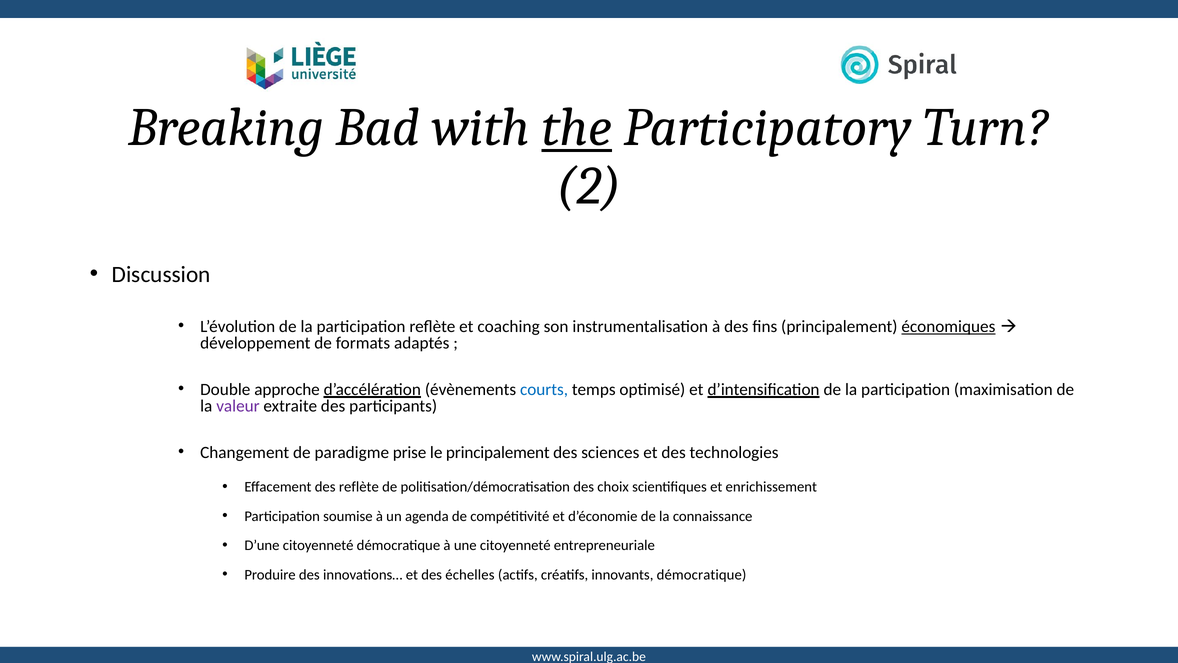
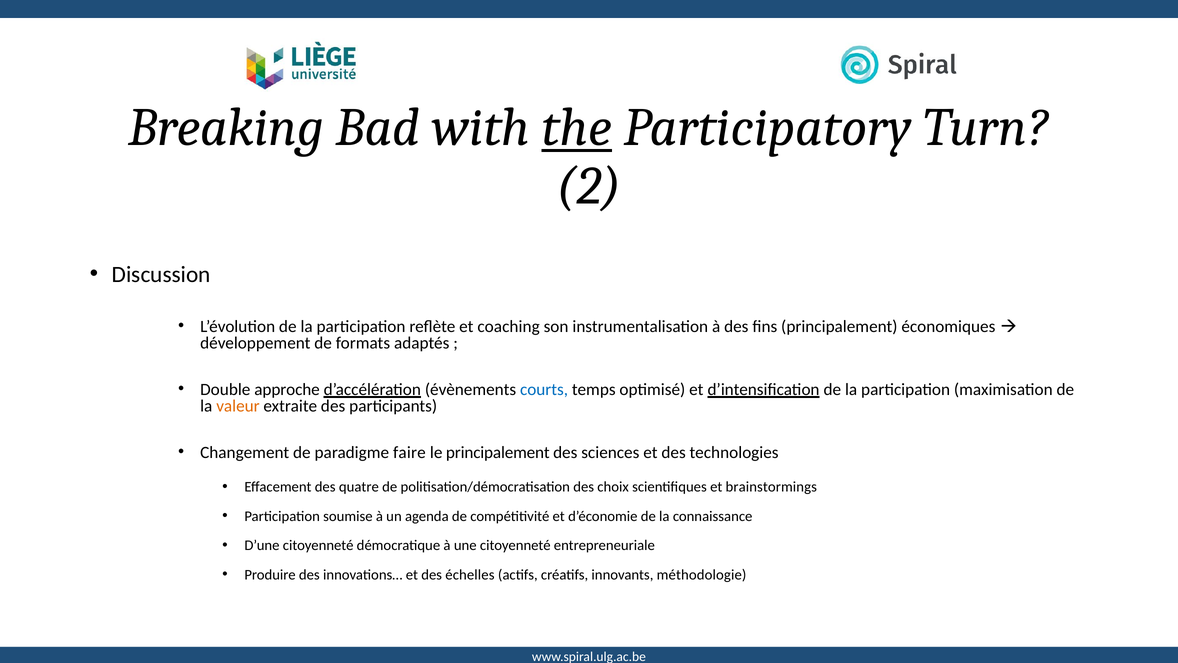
économiques underline: present -> none
valeur colour: purple -> orange
prise: prise -> faire
des reflète: reflète -> quatre
enrichissement: enrichissement -> brainstormings
innovants démocratique: démocratique -> méthodologie
